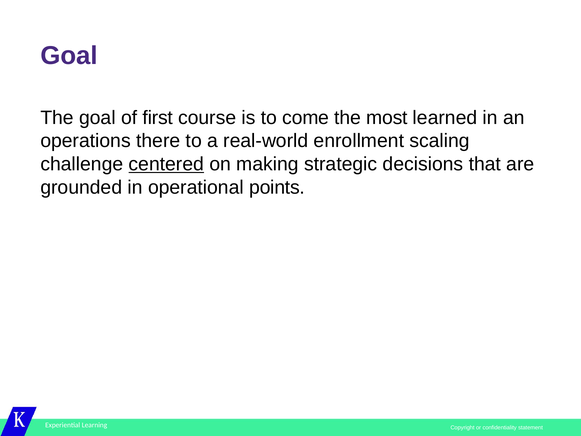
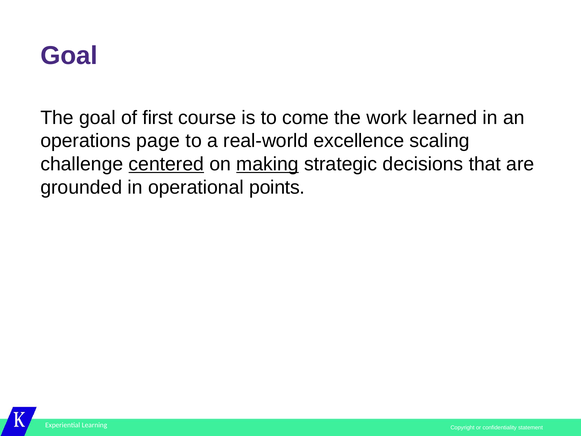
most: most -> work
there: there -> page
enrollment: enrollment -> excellence
making underline: none -> present
